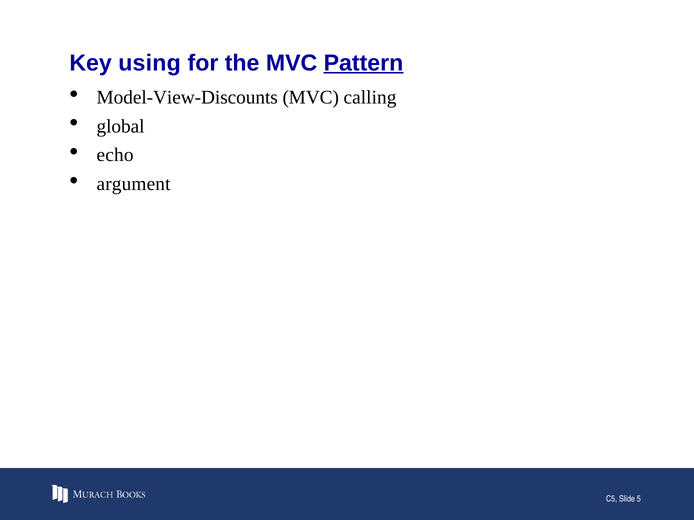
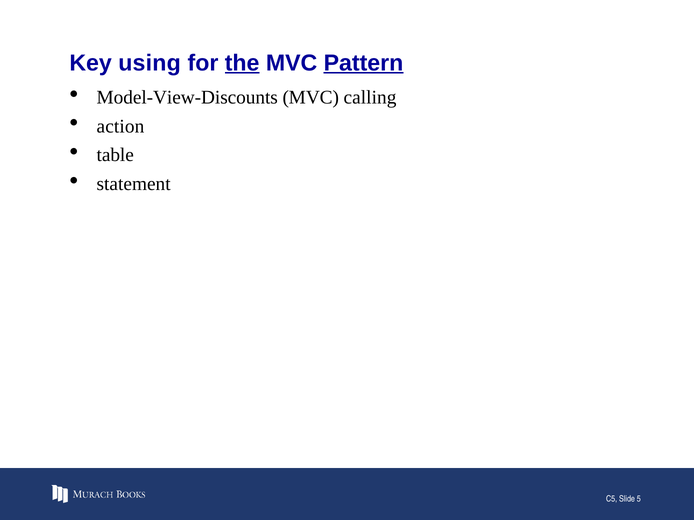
the underline: none -> present
global: global -> action
echo: echo -> table
argument: argument -> statement
